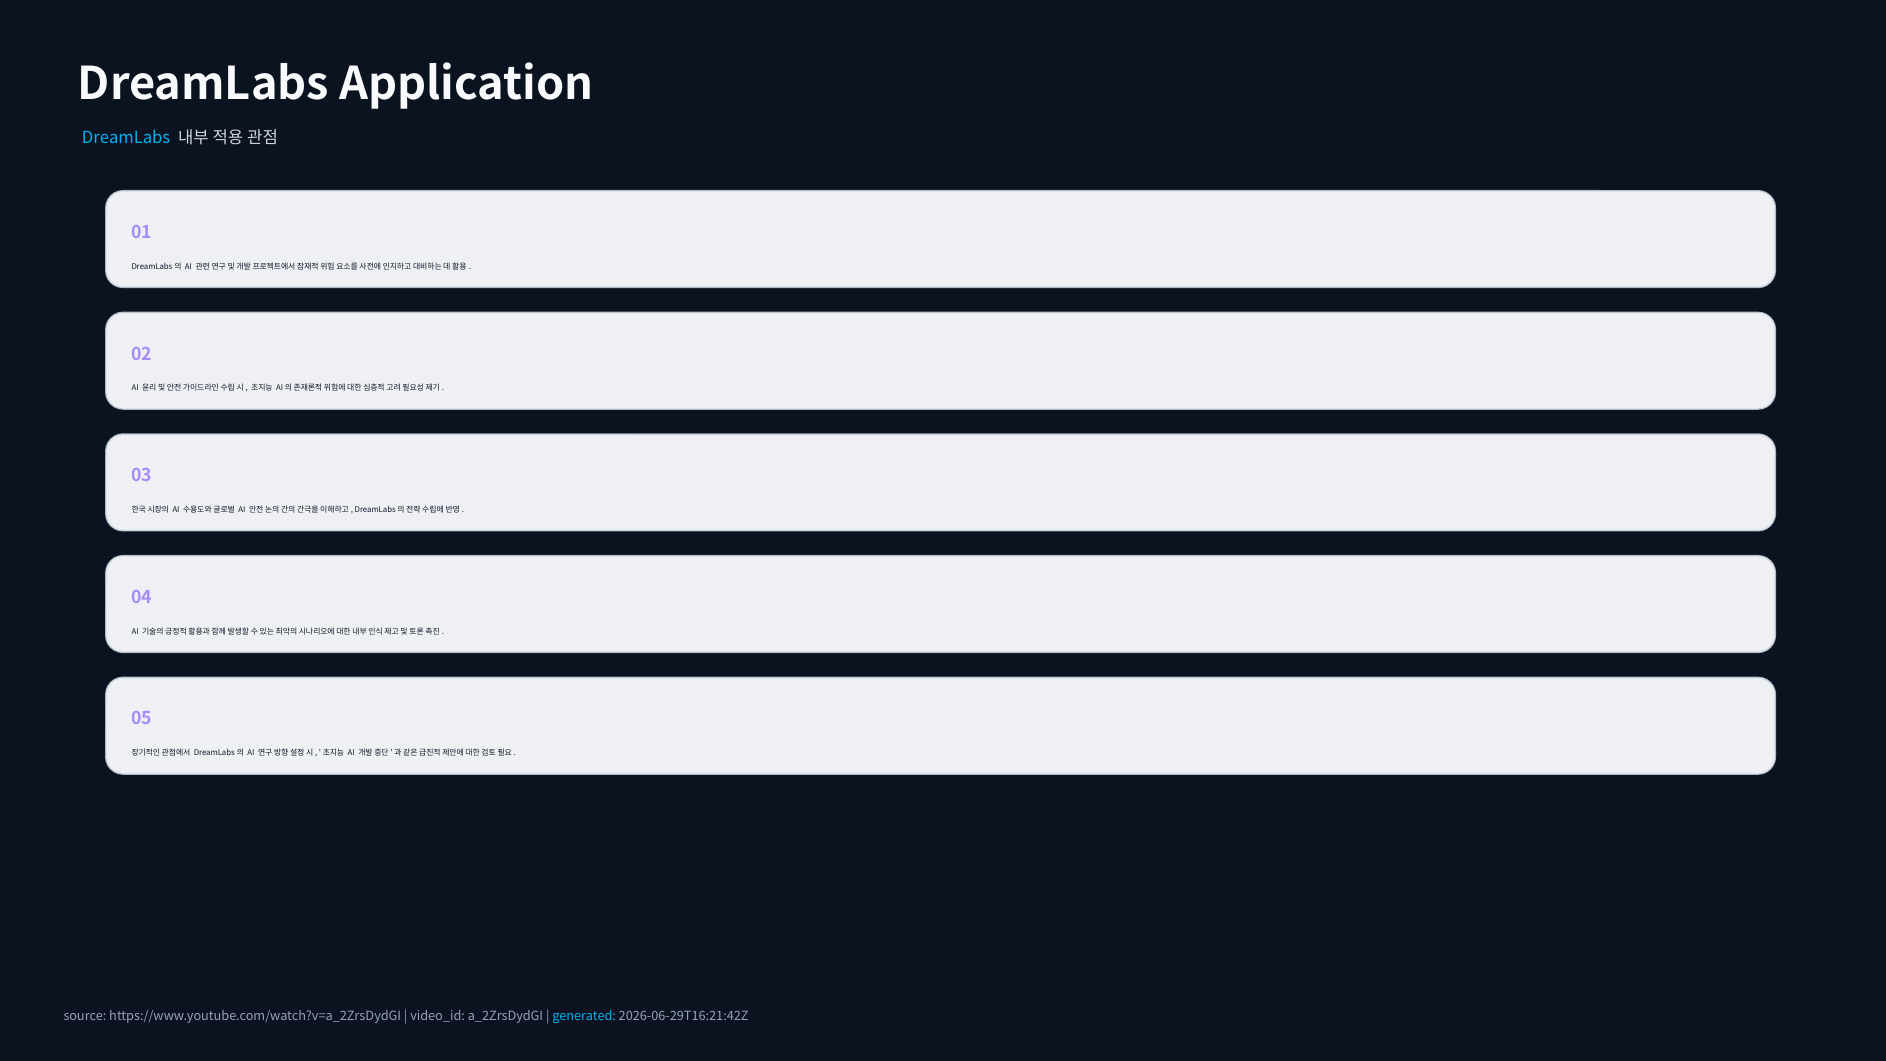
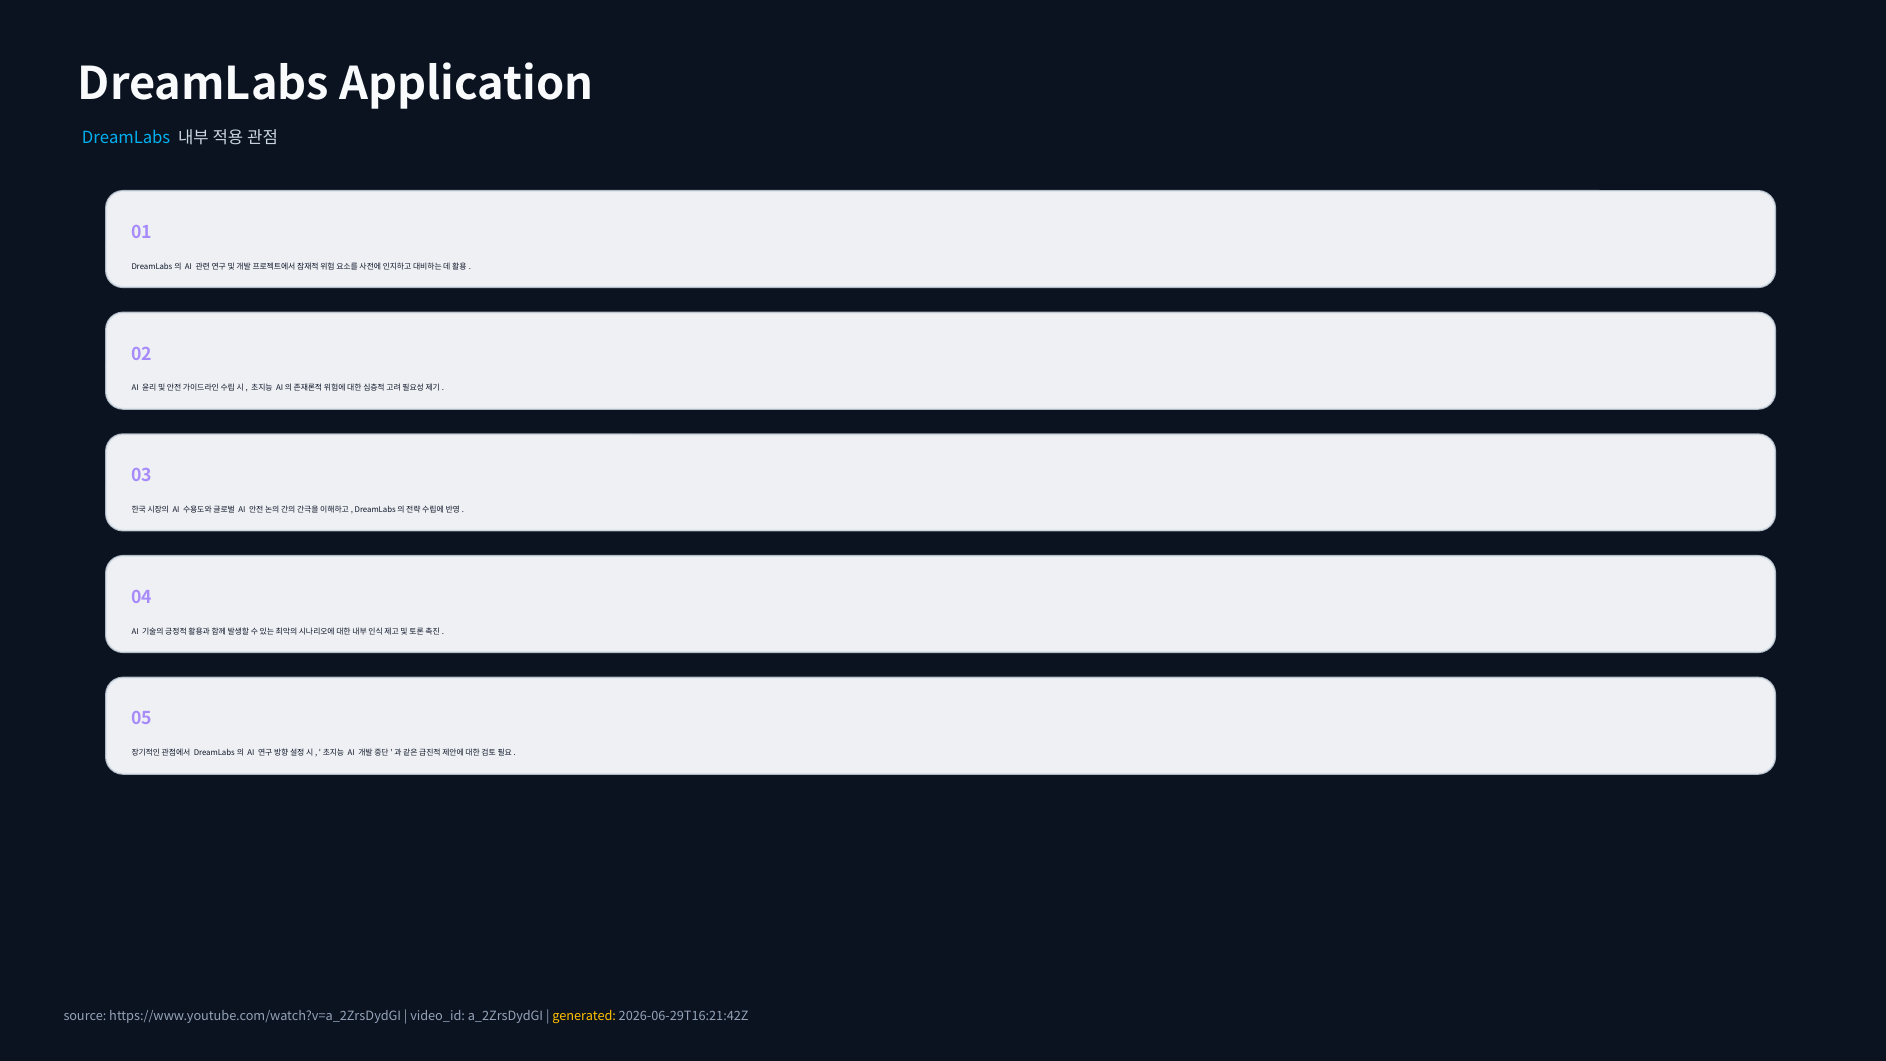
generated colour: light blue -> yellow
